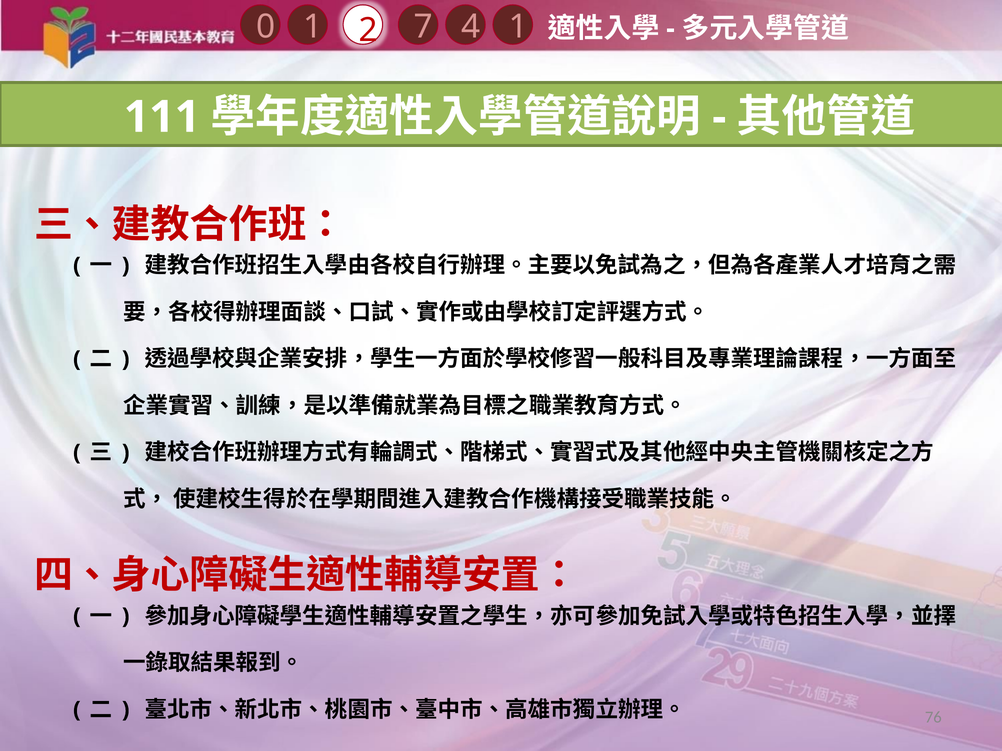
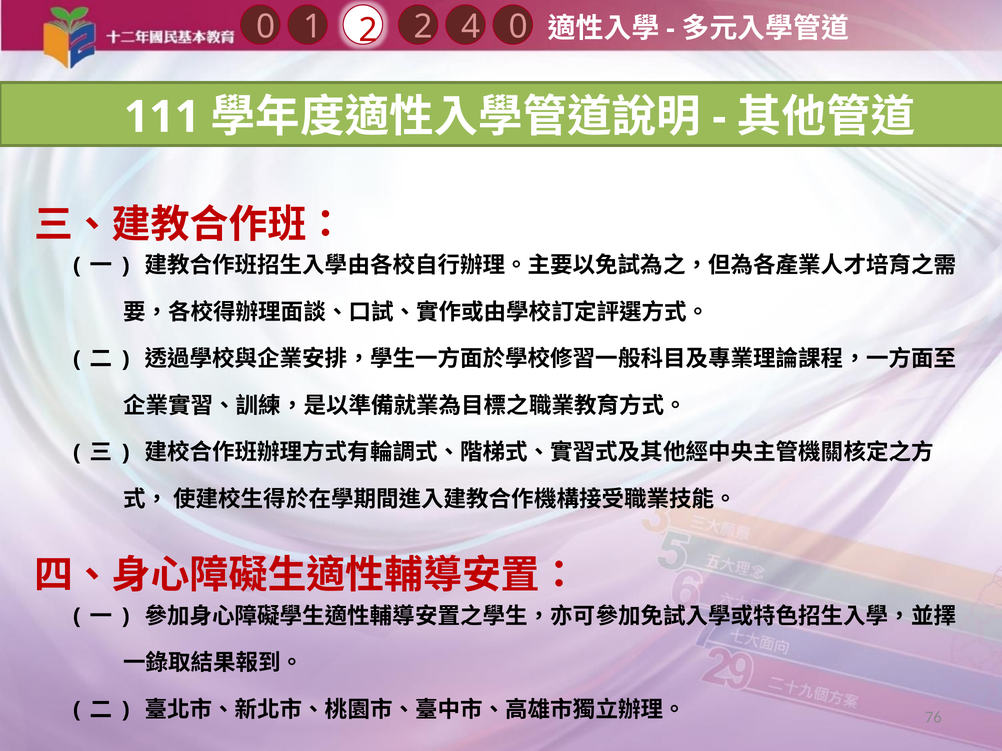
4 1: 1 -> 0
2 7: 7 -> 2
